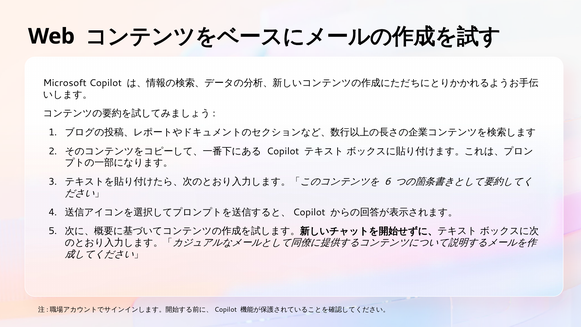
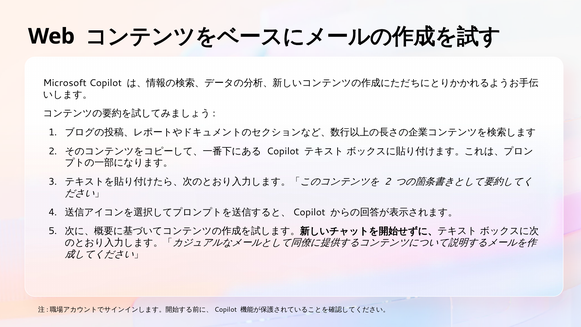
6 at (388, 182): 6 -> 2
